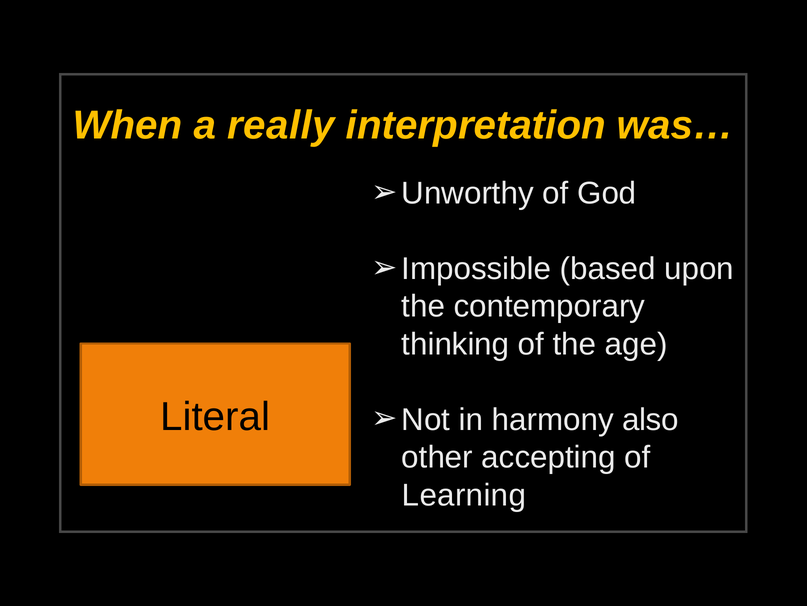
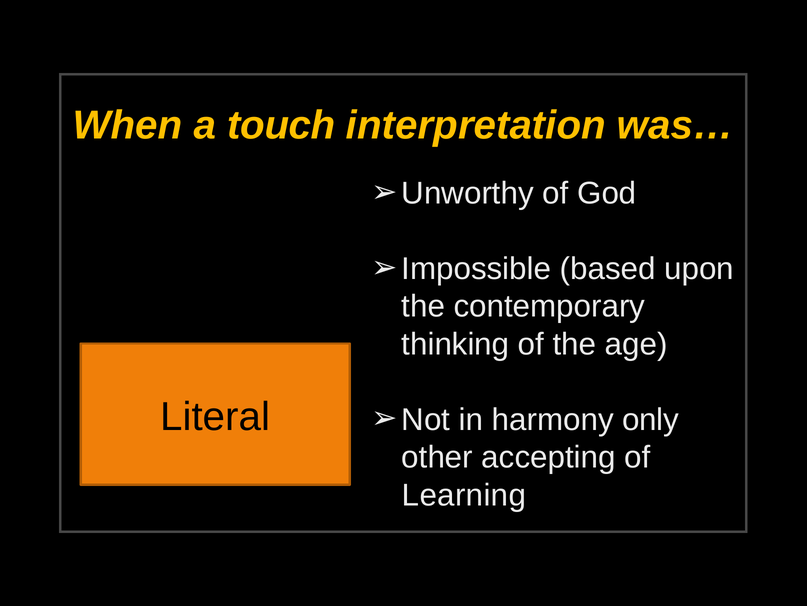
really: really -> touch
also: also -> only
